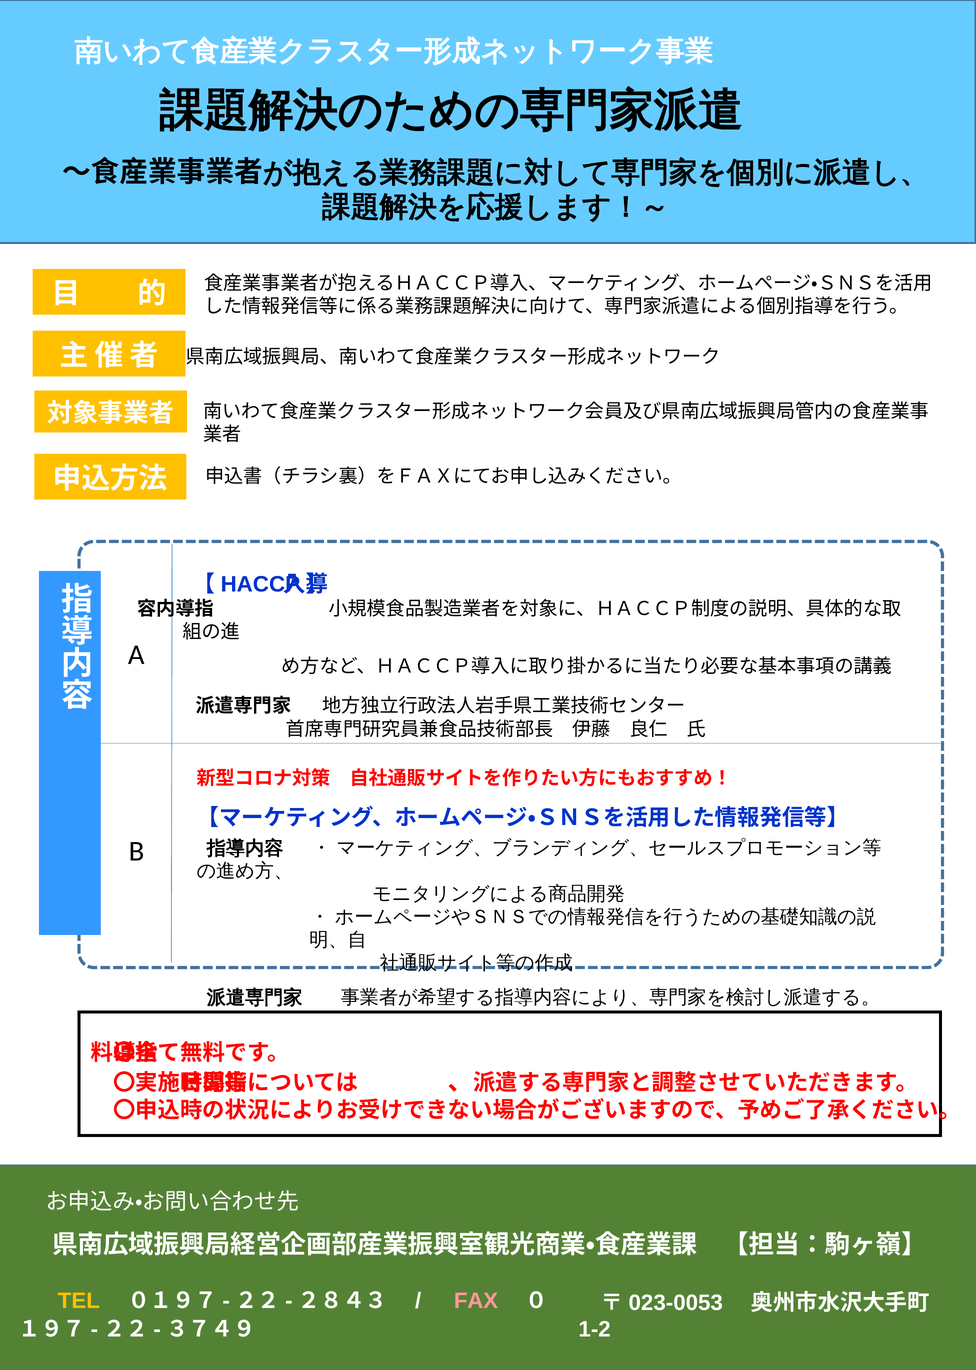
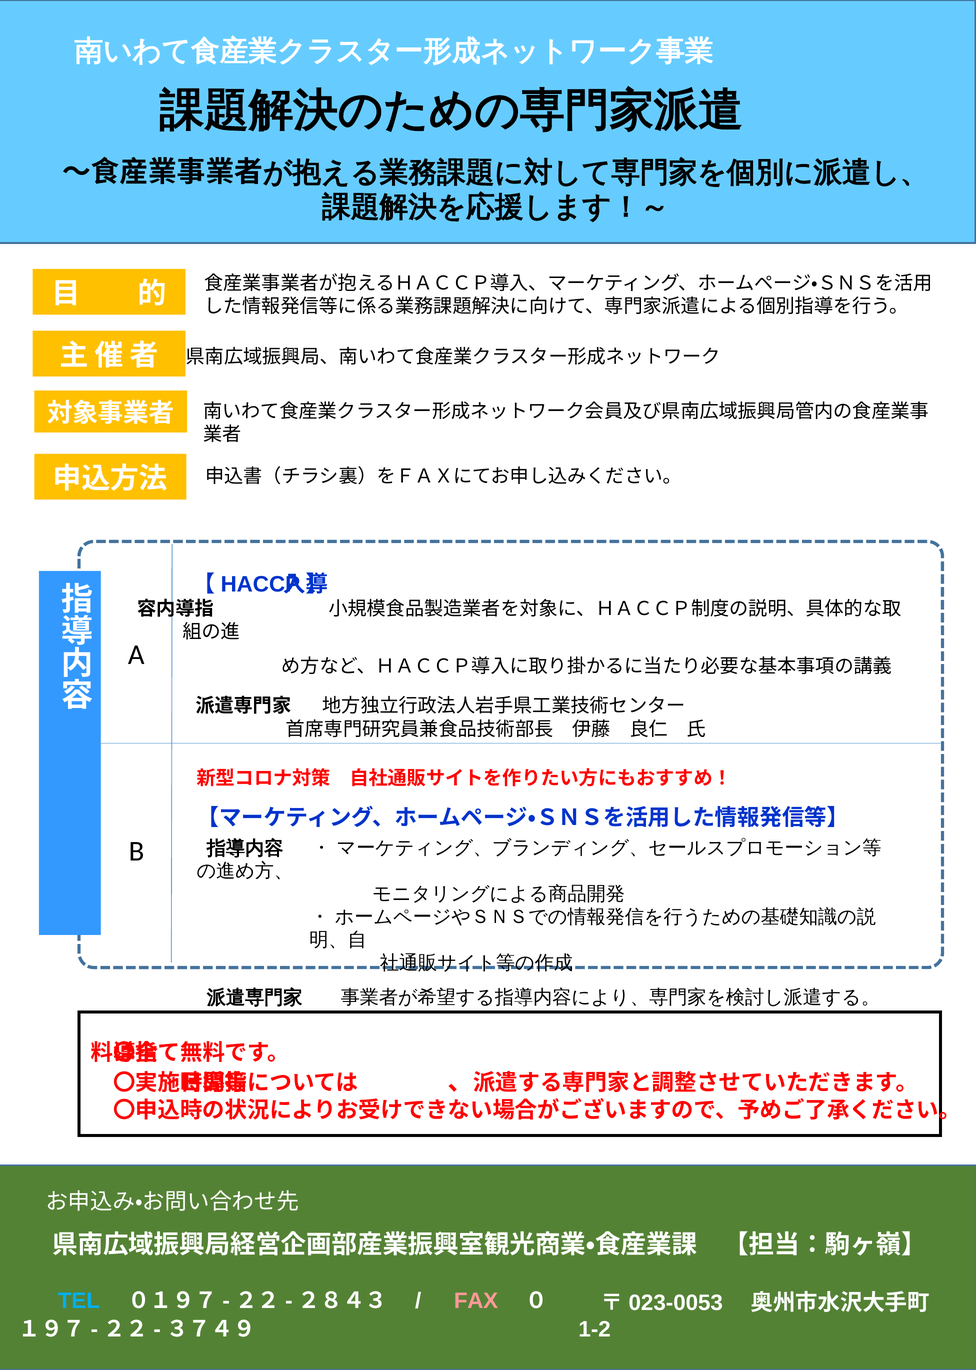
TEL colour: yellow -> light blue
